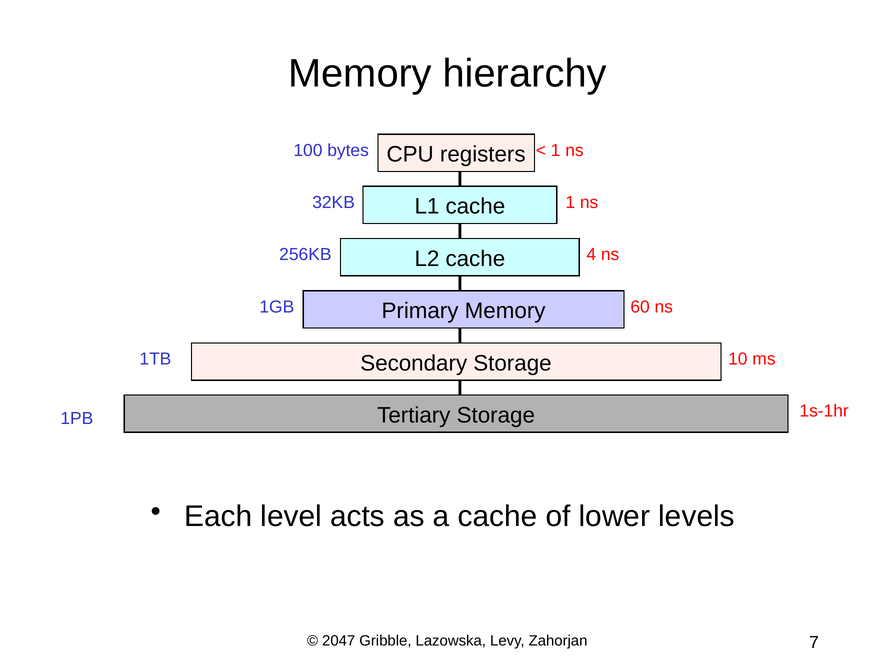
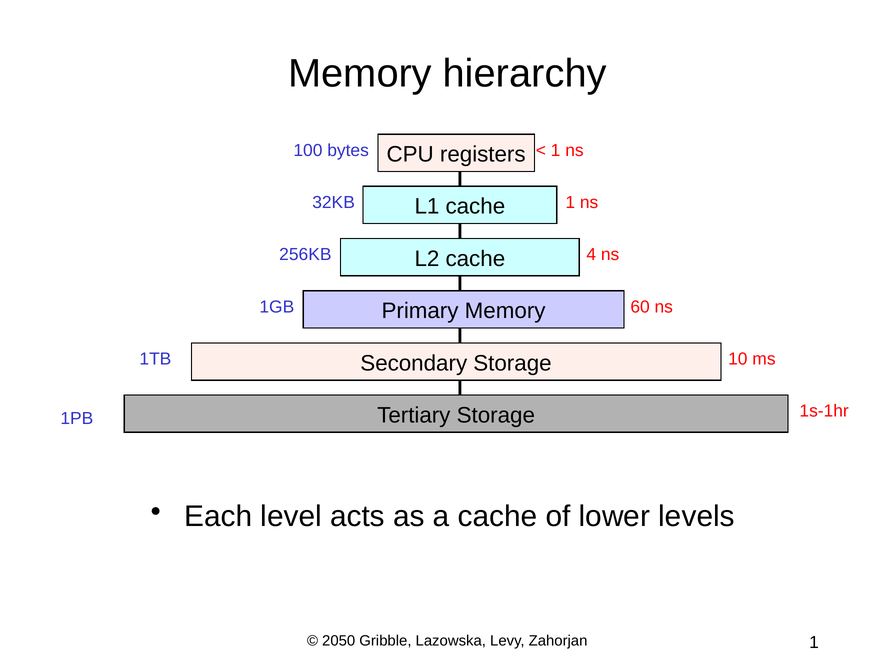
2047: 2047 -> 2050
Zahorjan 7: 7 -> 1
